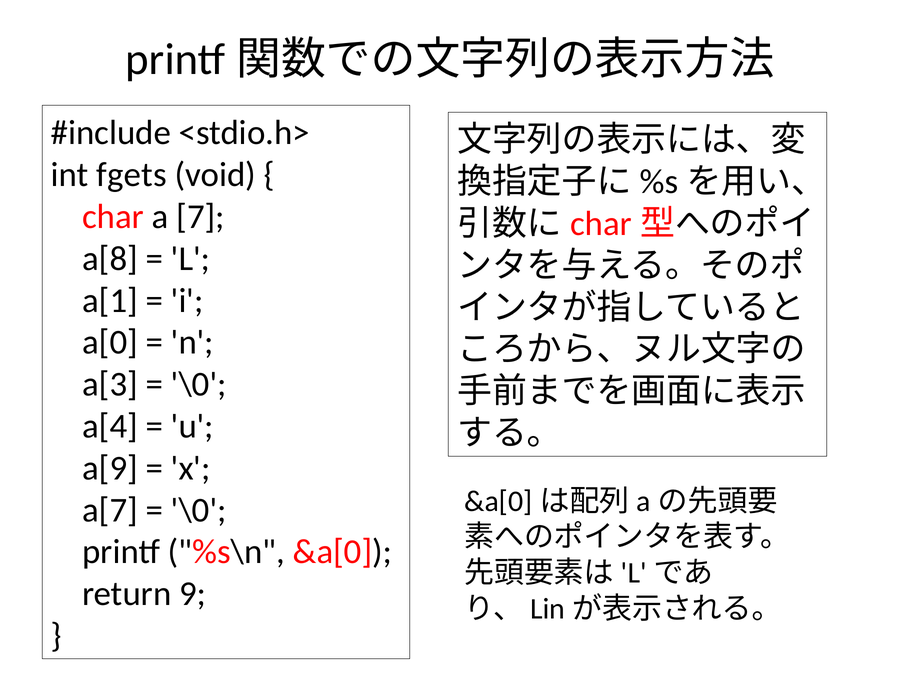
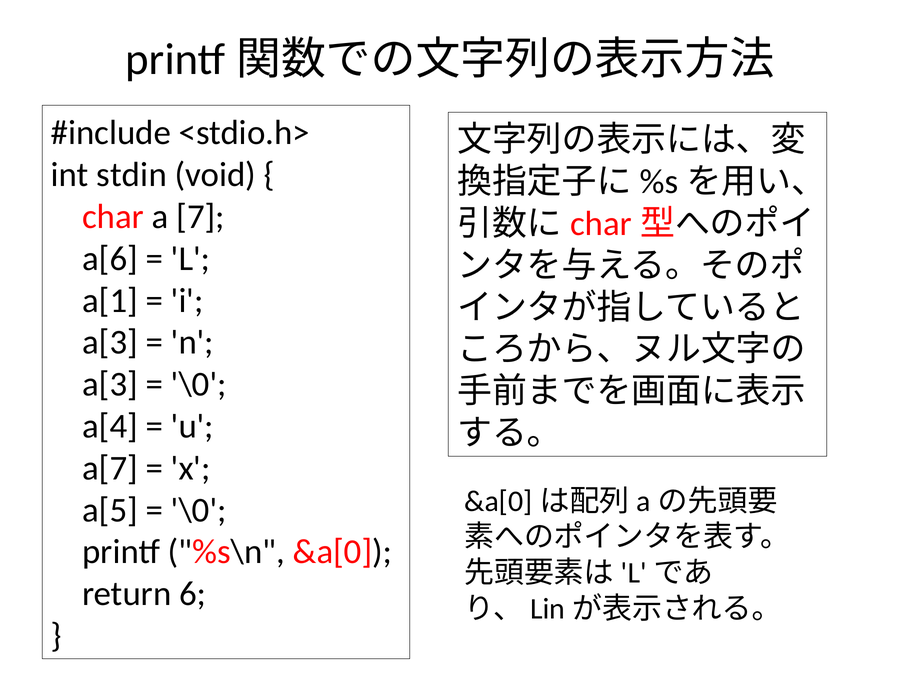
fgets: fgets -> stdin
a[8: a[8 -> a[6
a[0 at (110, 342): a[0 -> a[3
a[9: a[9 -> a[7
a[7: a[7 -> a[5
9: 9 -> 6
